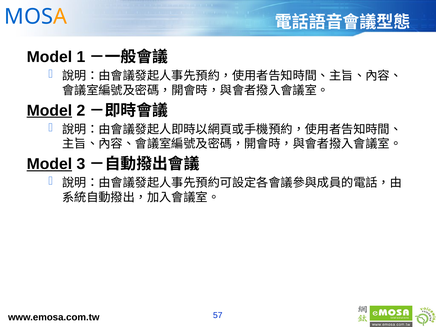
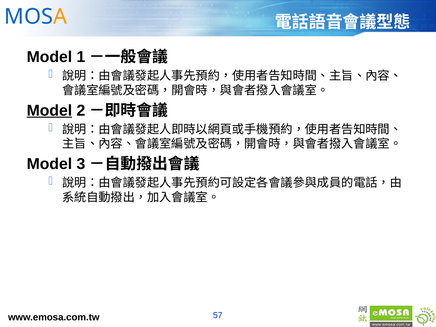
Model at (49, 164) underline: present -> none
